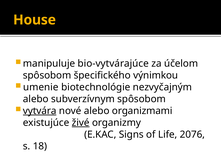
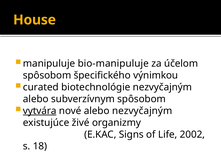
bio-vytvárajúce: bio-vytvárajúce -> bio-manipuluje
umenie: umenie -> curated
alebo organizmami: organizmami -> nezvyčajným
živé underline: present -> none
2076: 2076 -> 2002
